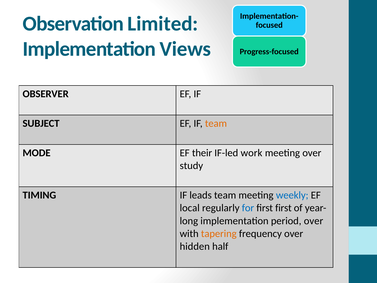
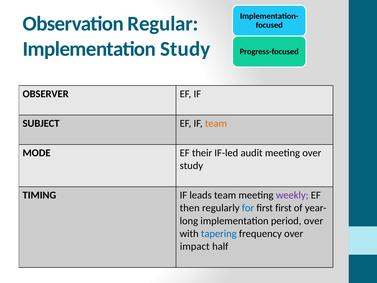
Limited: Limited -> Regular
Implementation Views: Views -> Study
work: work -> audit
weekly colour: blue -> purple
local: local -> then
tapering colour: orange -> blue
hidden: hidden -> impact
